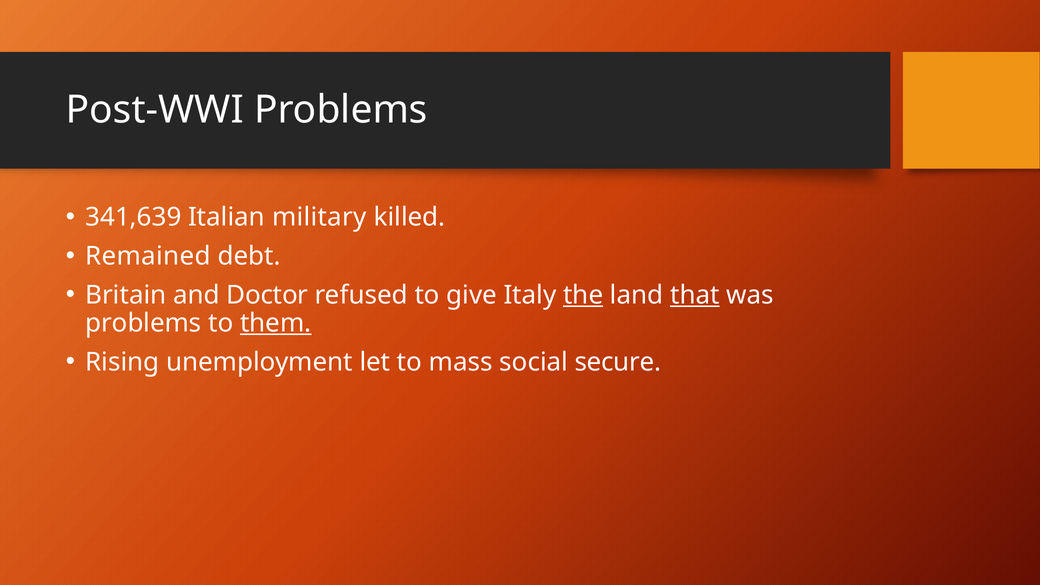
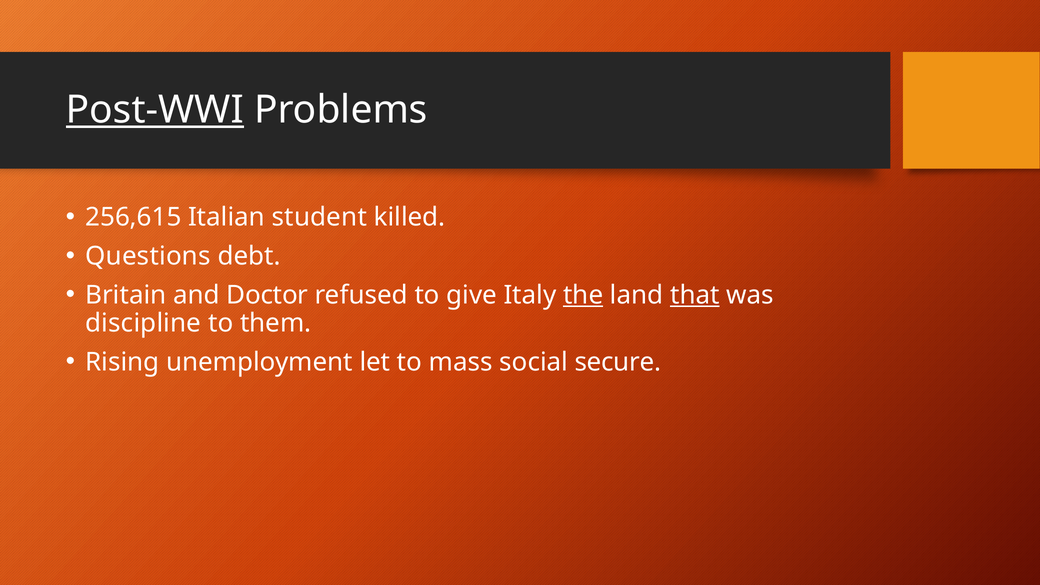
Post-WWI underline: none -> present
341,639: 341,639 -> 256,615
military: military -> student
Remained: Remained -> Questions
problems at (143, 323): problems -> discipline
them underline: present -> none
